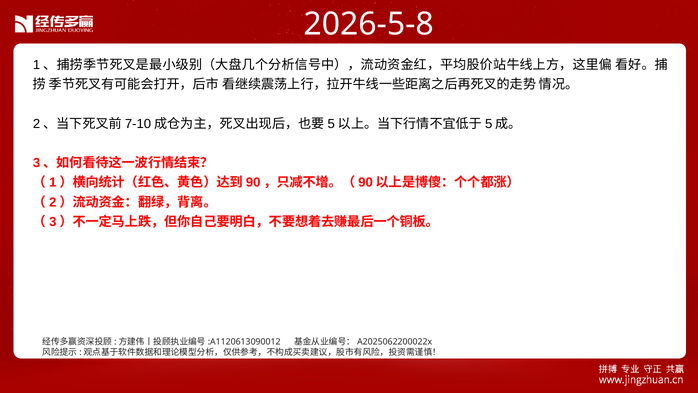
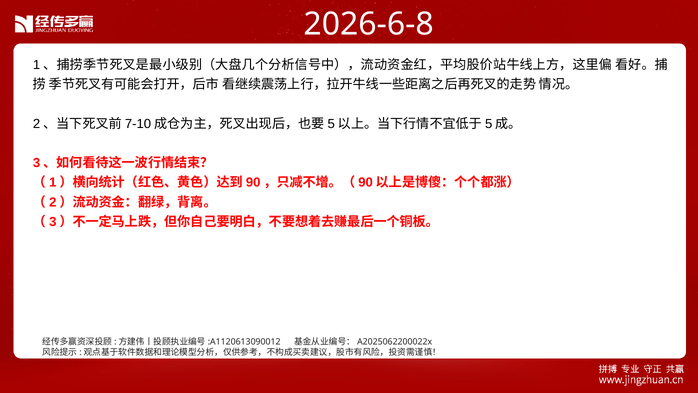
2026-5-8: 2026-5-8 -> 2026-6-8
